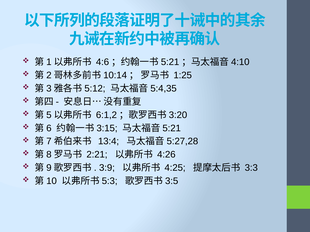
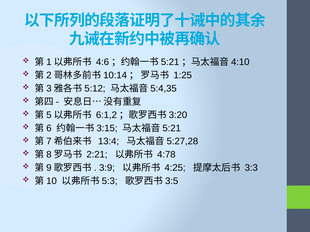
4:26: 4:26 -> 4:78
